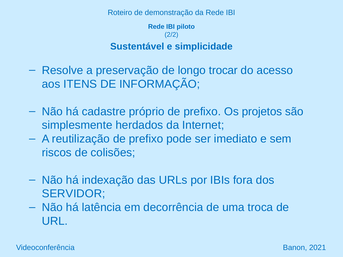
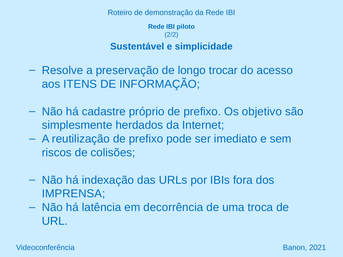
projetos: projetos -> objetivo
SERVIDOR: SERVIDOR -> IMPRENSA
